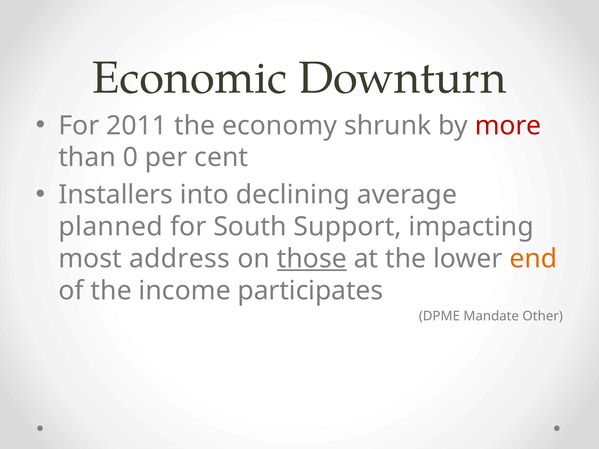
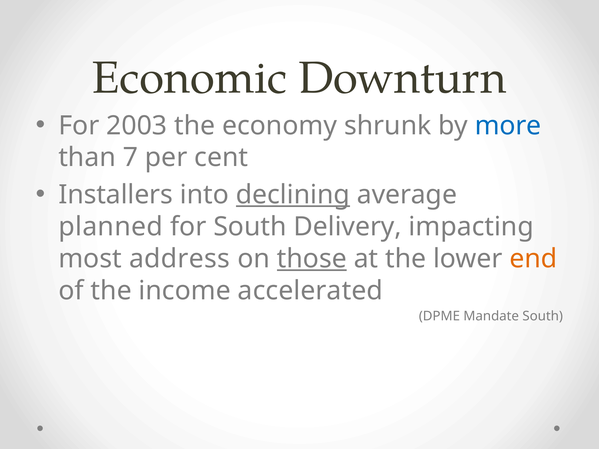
2011: 2011 -> 2003
more colour: red -> blue
0: 0 -> 7
declining underline: none -> present
Support: Support -> Delivery
participates: participates -> accelerated
Mandate Other: Other -> South
